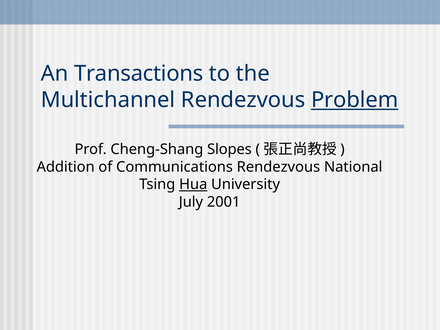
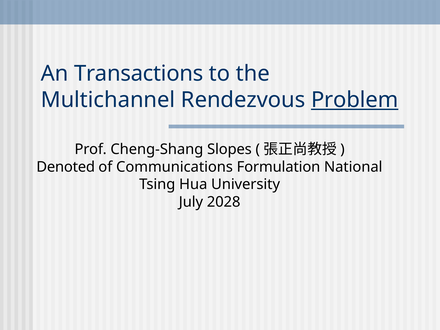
Addition: Addition -> Denoted
Communications Rendezvous: Rendezvous -> Formulation
Hua underline: present -> none
2001: 2001 -> 2028
